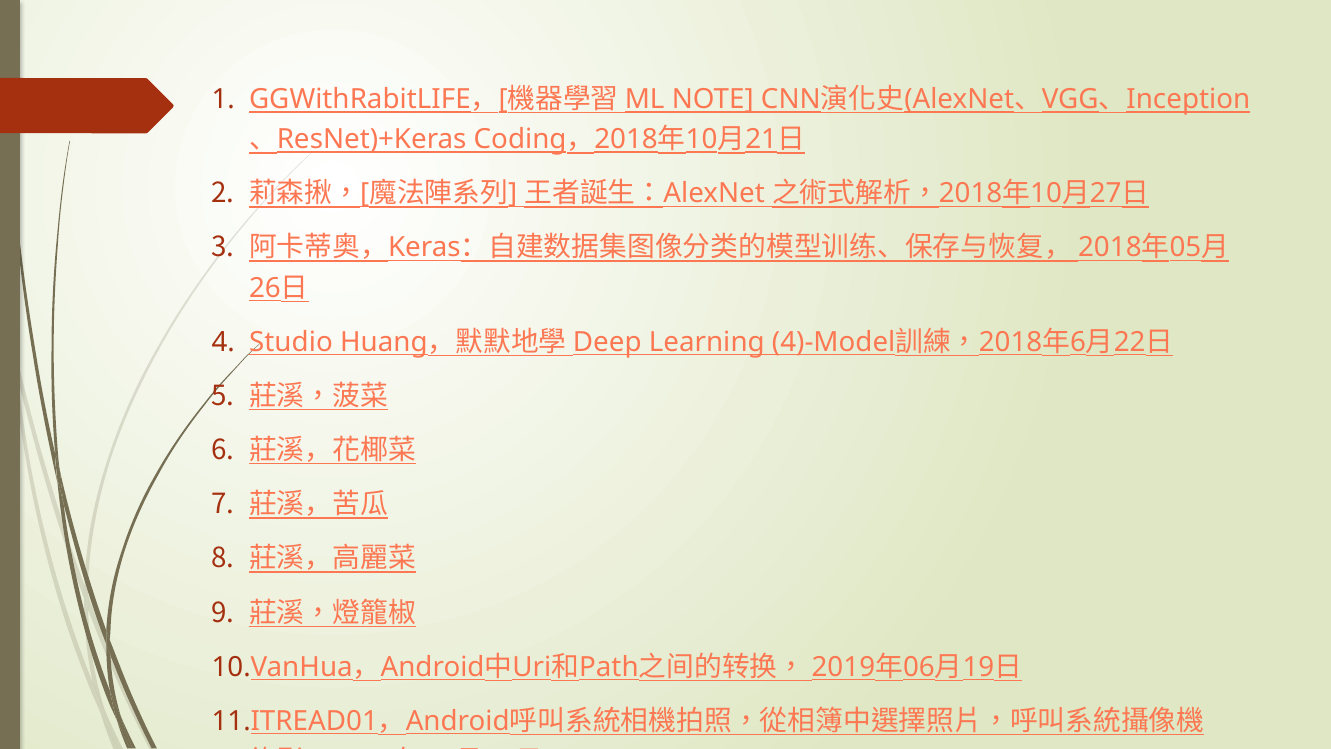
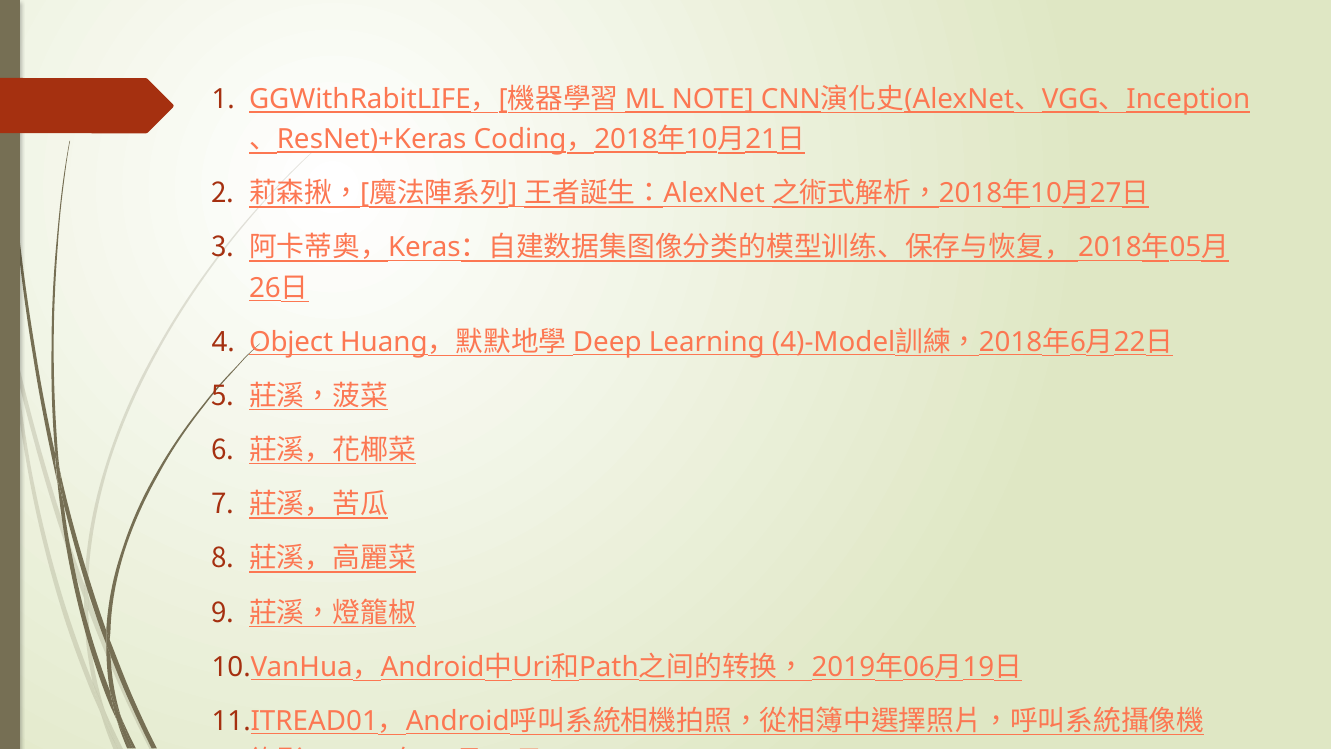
Studio: Studio -> Object
